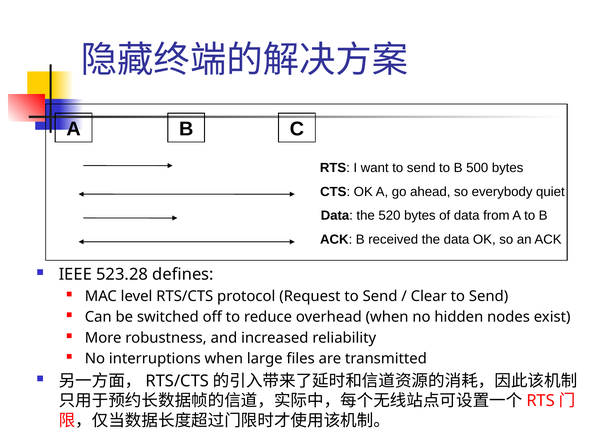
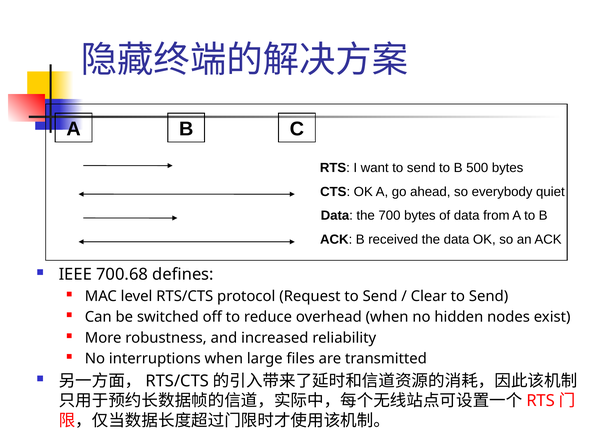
520: 520 -> 700
523.28: 523.28 -> 700.68
